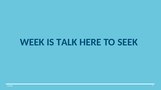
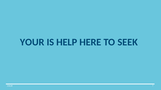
WEEK: WEEK -> YOUR
TALK: TALK -> HELP
